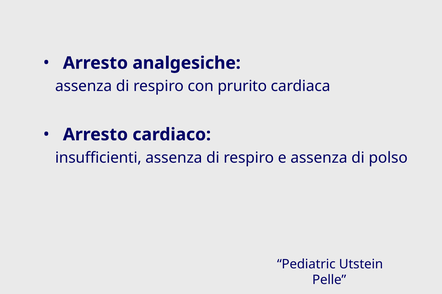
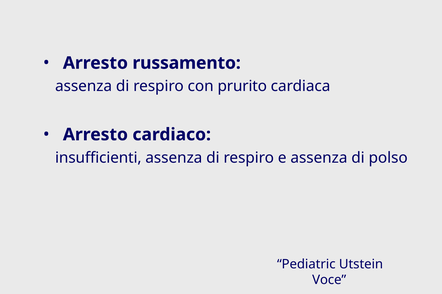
analgesiche: analgesiche -> russamento
Pelle: Pelle -> Voce
